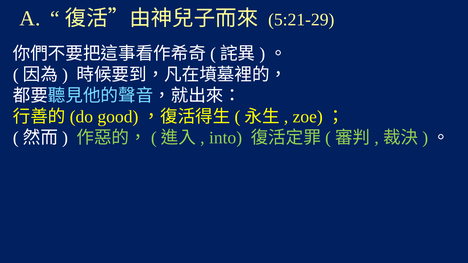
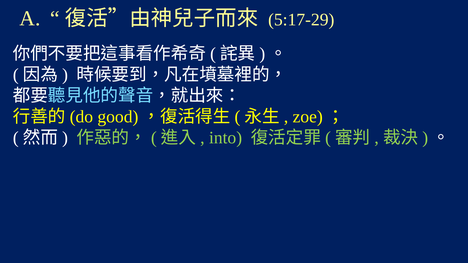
5:21-29: 5:21-29 -> 5:17-29
